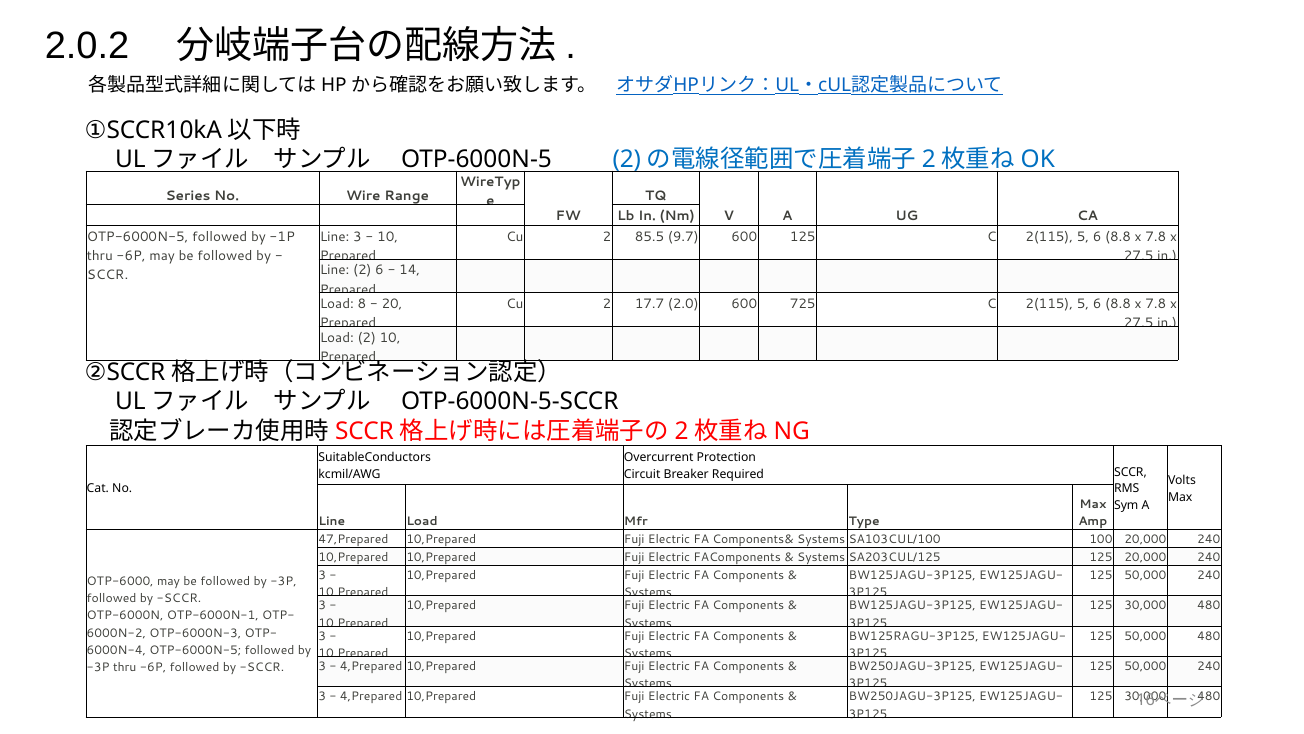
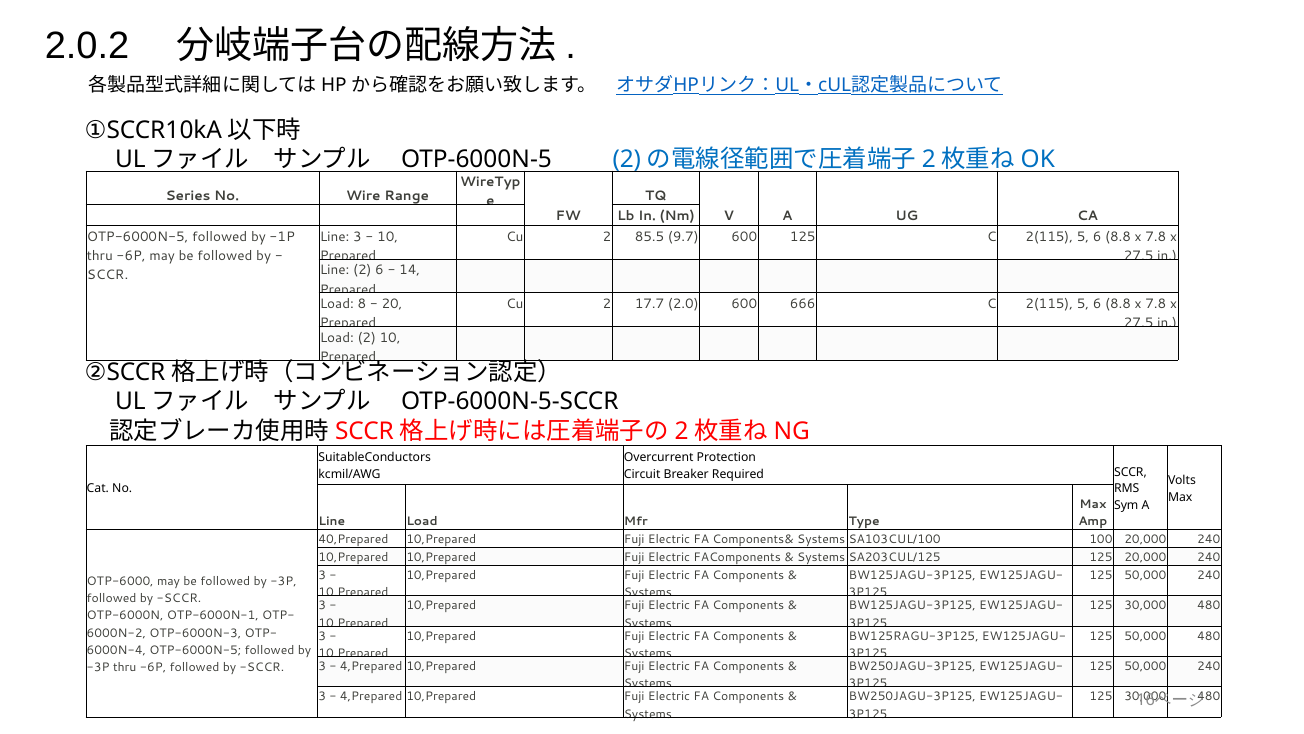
725: 725 -> 666
47,Prepared: 47,Prepared -> 40,Prepared
